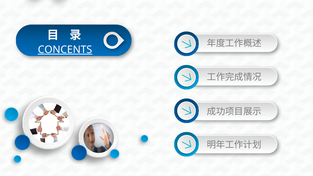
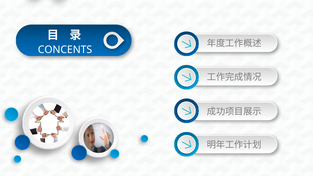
CONCENTS underline: present -> none
